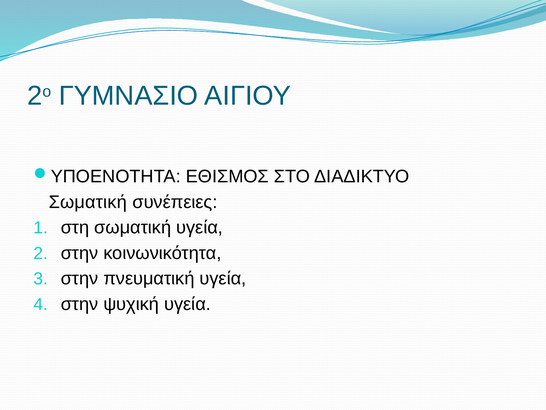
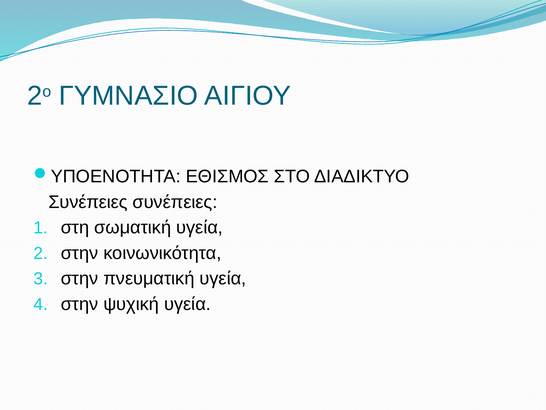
Σωματική at (88, 202): Σωματική -> Συνέπειες
